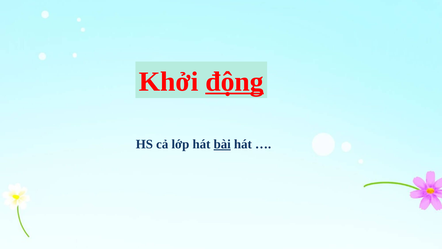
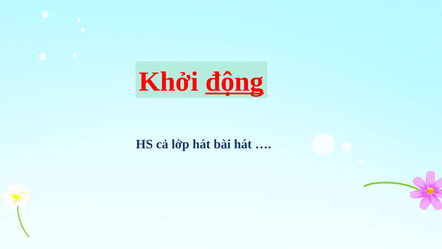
bài underline: present -> none
